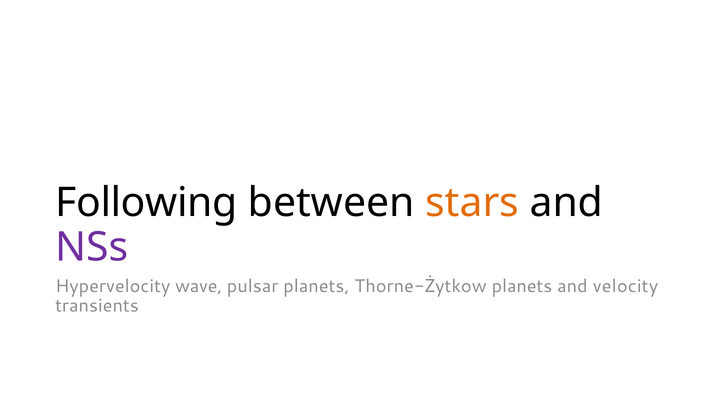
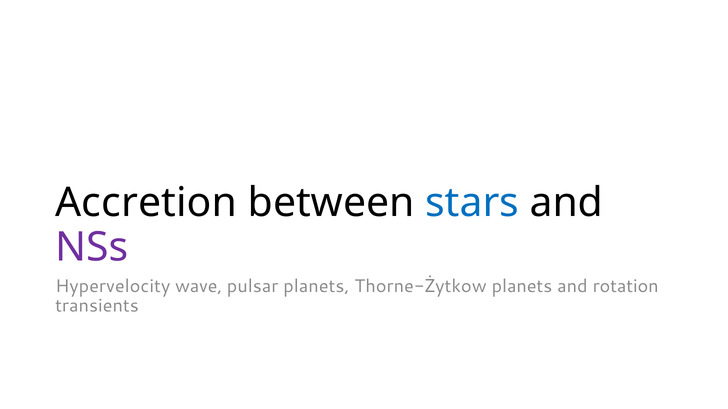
Following: Following -> Accretion
stars colour: orange -> blue
velocity: velocity -> rotation
